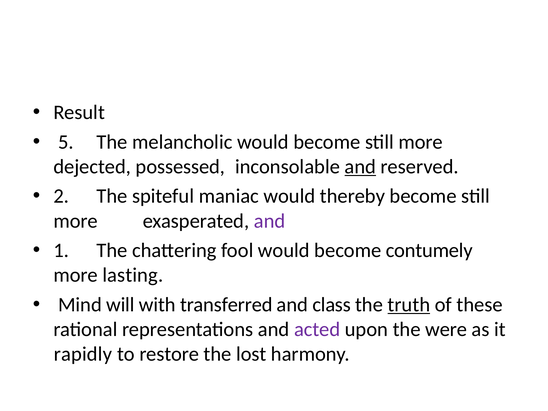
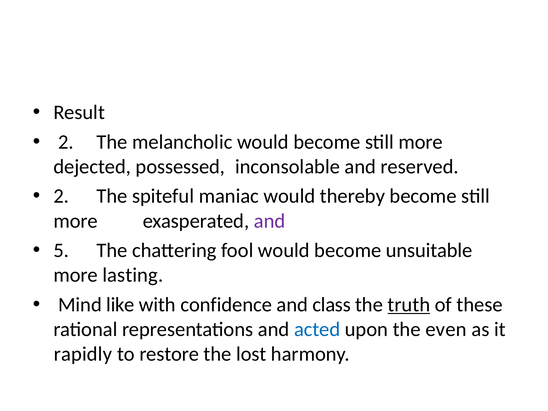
5 at (66, 142): 5 -> 2
and at (360, 167) underline: present -> none
1: 1 -> 5
contumely: contumely -> unsuitable
will: will -> like
transferred: transferred -> confidence
acted colour: purple -> blue
were: were -> even
